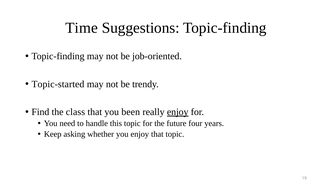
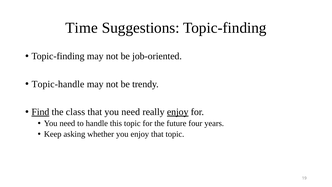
Topic-started: Topic-started -> Topic-handle
Find underline: none -> present
that you been: been -> need
